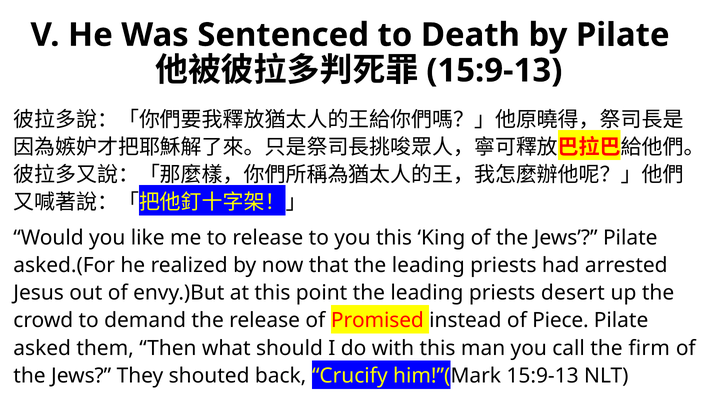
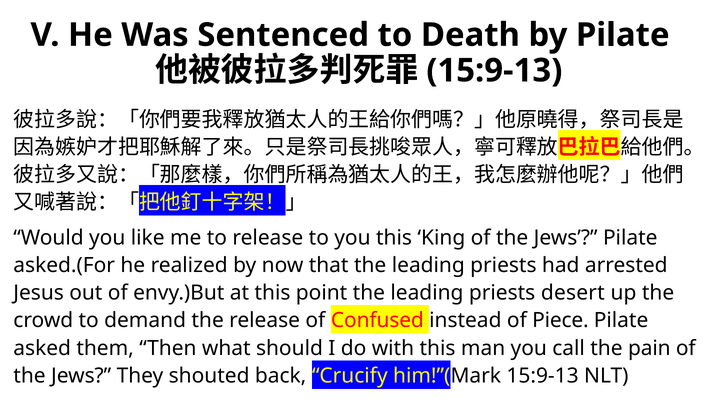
Promised: Promised -> Confused
firm: firm -> pain
